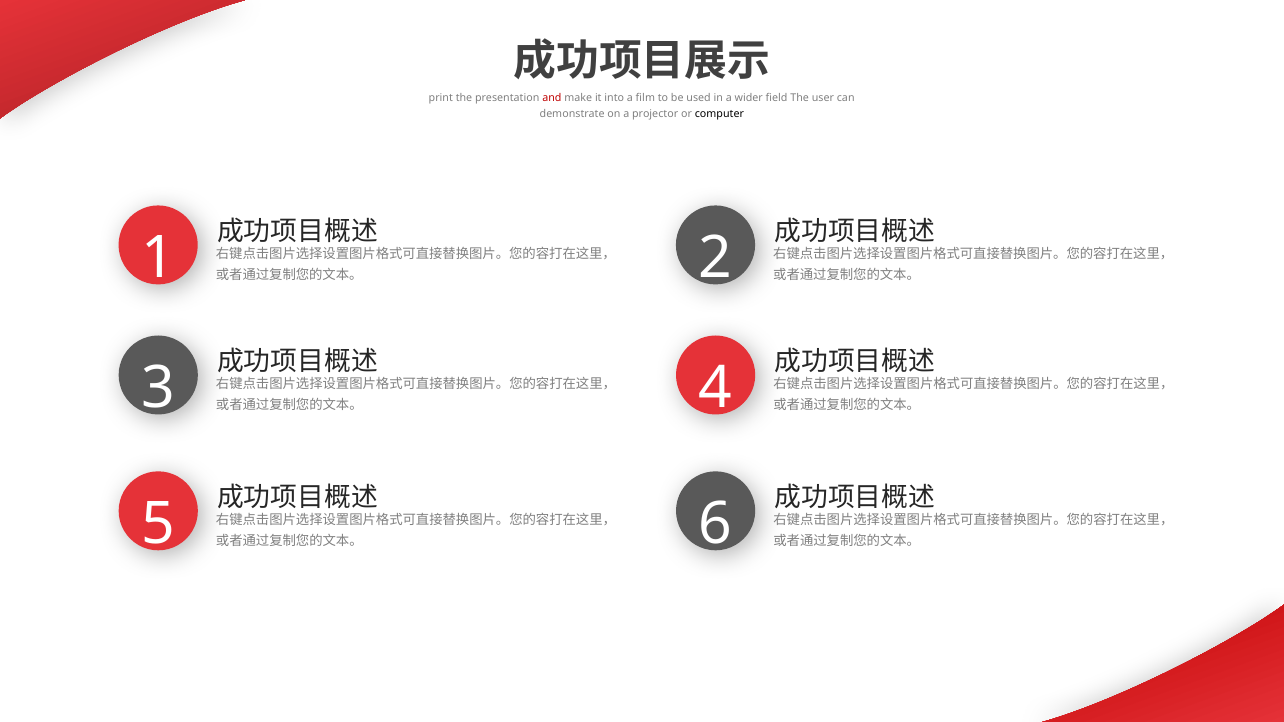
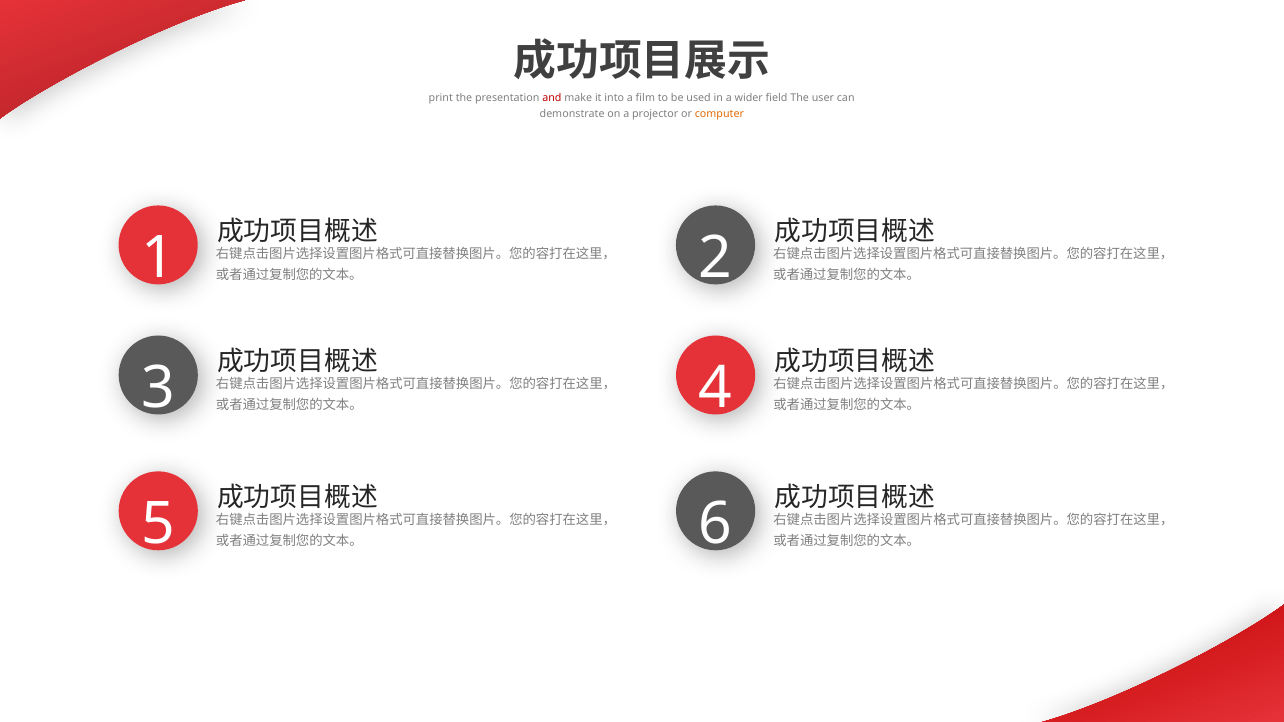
computer colour: black -> orange
